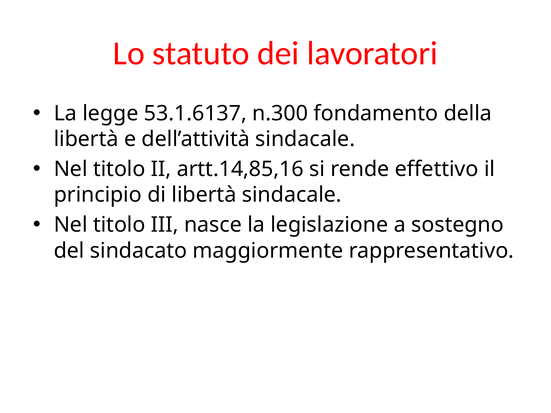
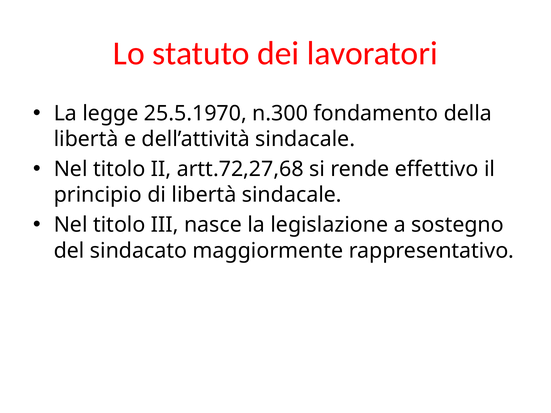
53.1.6137: 53.1.6137 -> 25.5.1970
artt.14,85,16: artt.14,85,16 -> artt.72,27,68
